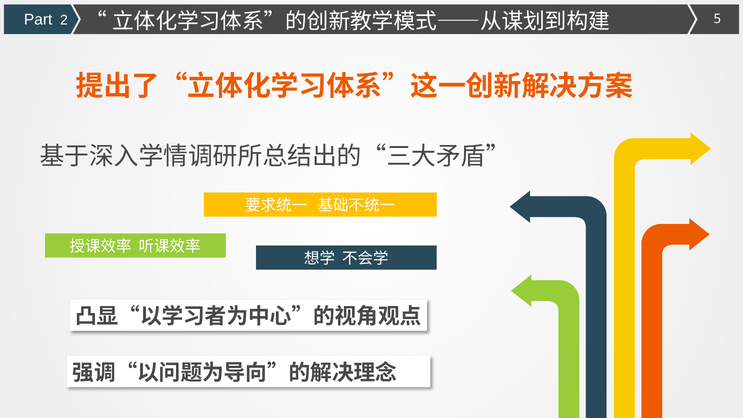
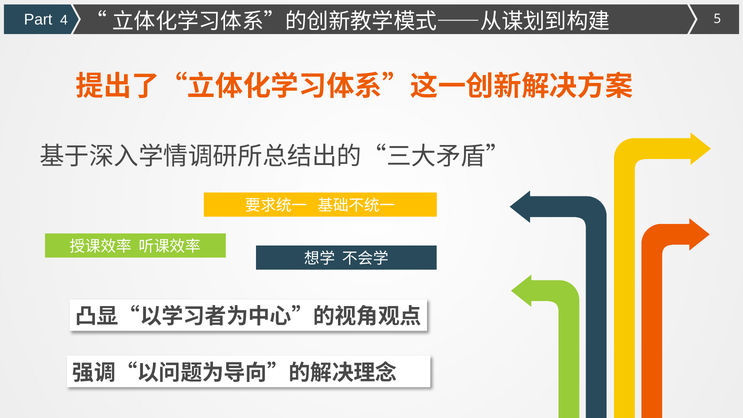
2: 2 -> 4
